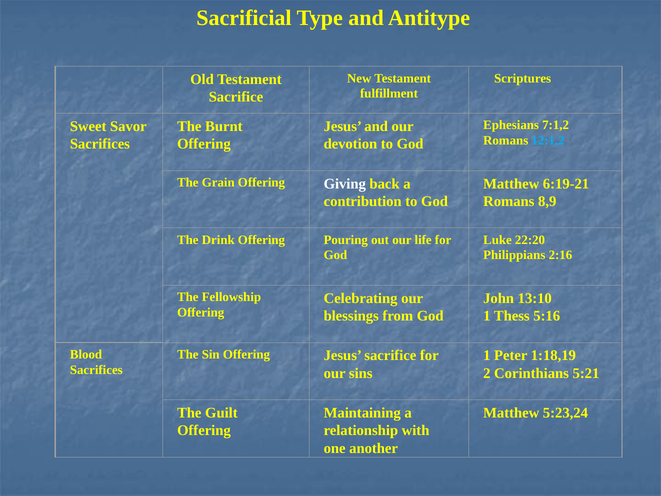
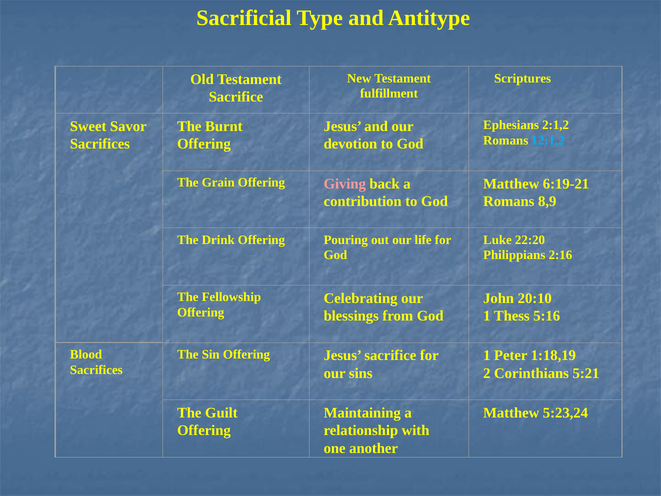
7:1,2: 7:1,2 -> 2:1,2
Giving colour: white -> pink
13:10: 13:10 -> 20:10
